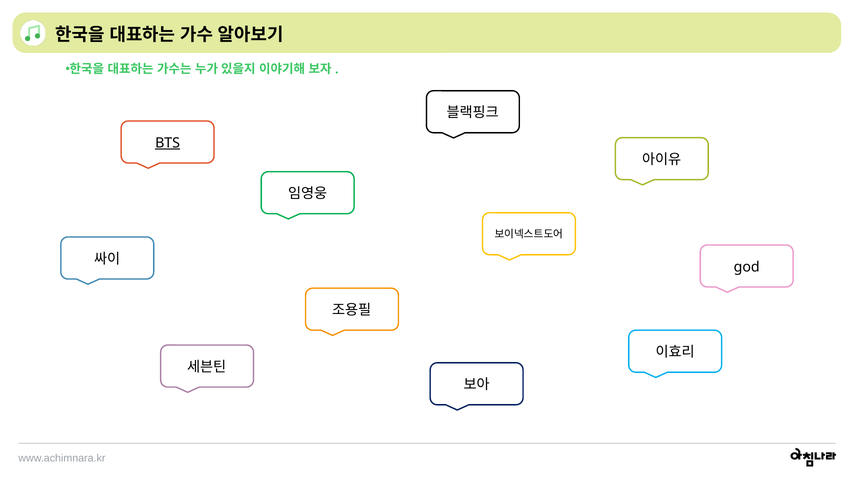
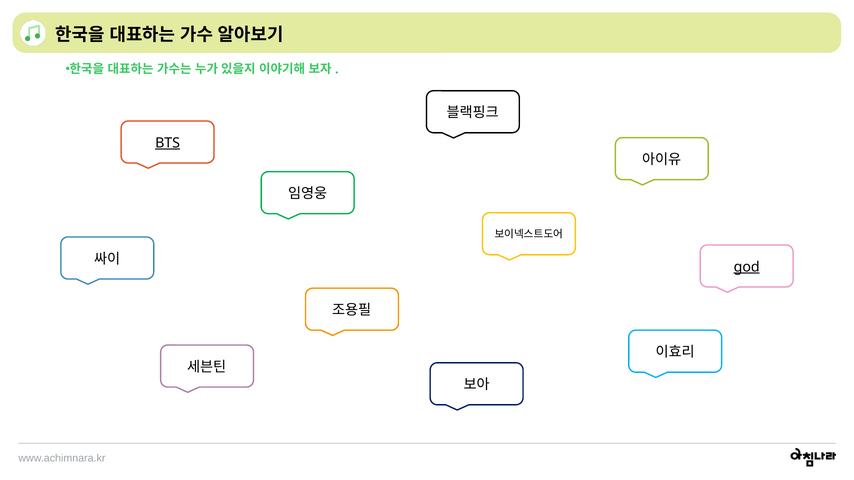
god underline: none -> present
